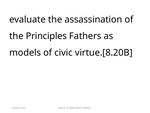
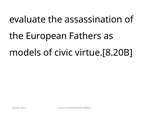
Principles: Principles -> European
